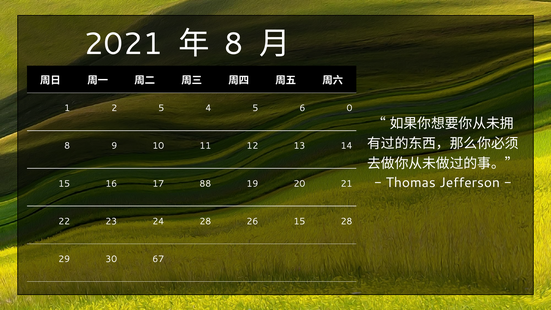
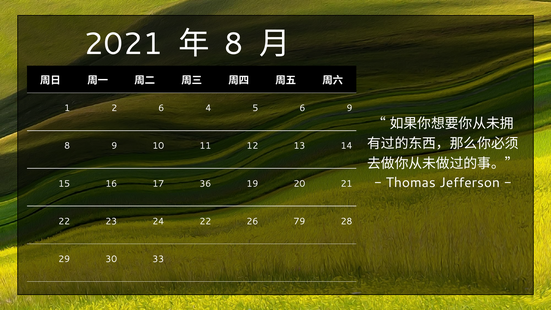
2 5: 5 -> 6
6 0: 0 -> 9
88: 88 -> 36
24 28: 28 -> 22
26 15: 15 -> 79
67: 67 -> 33
